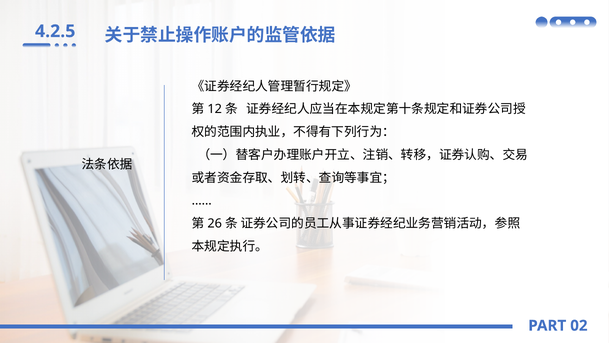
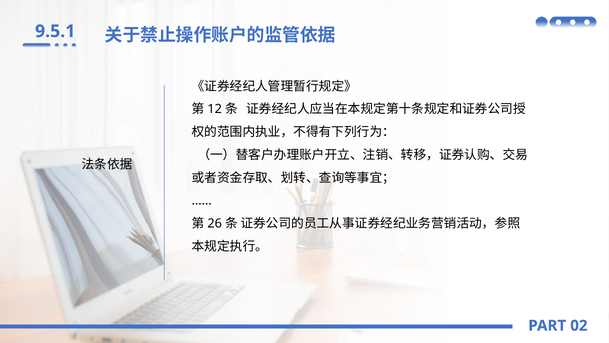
4.2.5: 4.2.5 -> 9.5.1
